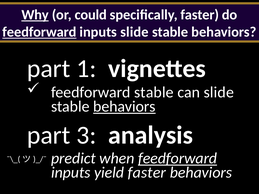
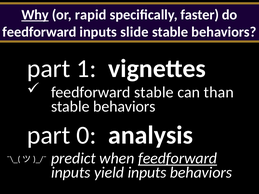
could: could -> rapid
feedforward at (39, 32) underline: present -> none
can slide: slide -> than
behaviors at (124, 107) underline: present -> none
3: 3 -> 0
yield faster: faster -> inputs
